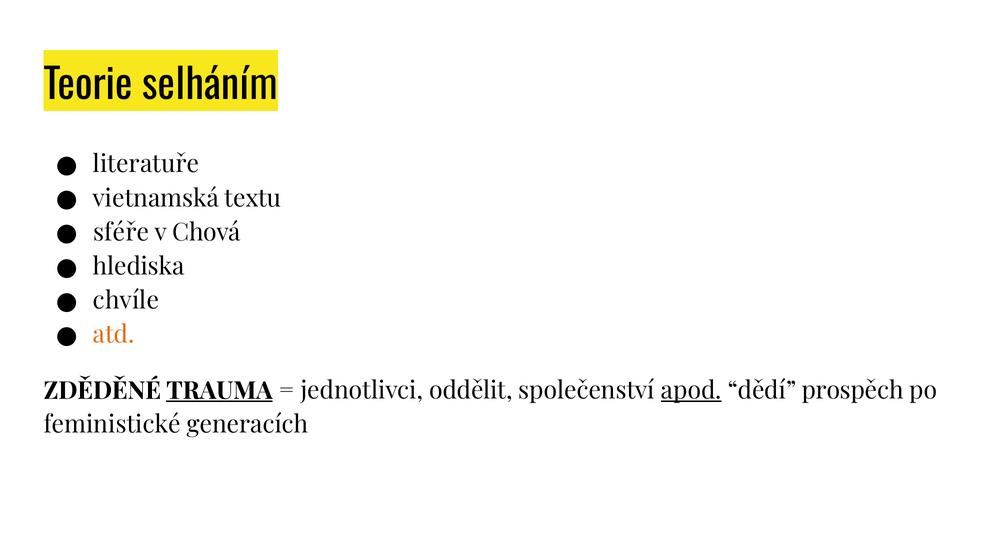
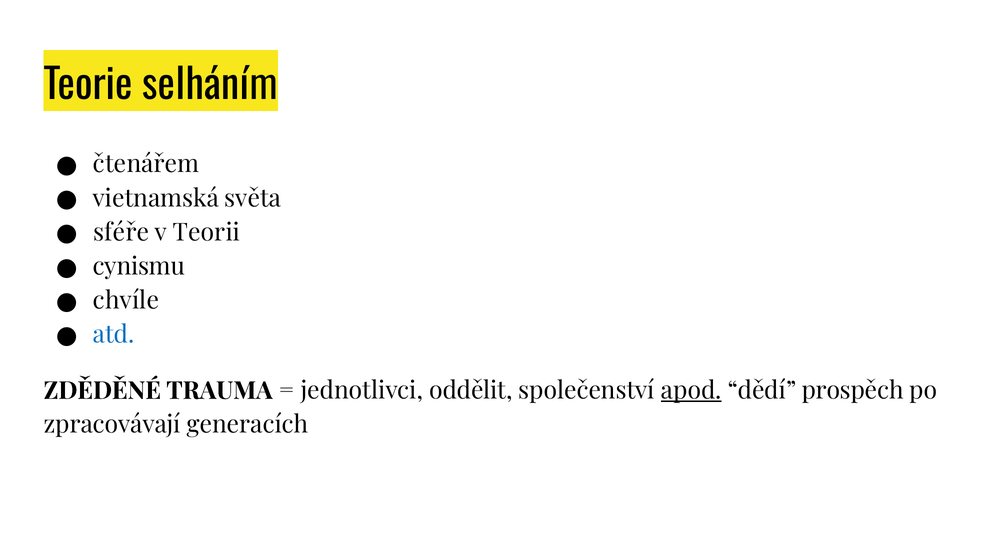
literatuře: literatuře -> čtenářem
textu: textu -> světa
Chová: Chová -> Teorii
hlediska: hlediska -> cynismu
atd colour: orange -> blue
TRAUMA underline: present -> none
feministické: feministické -> zpracovávají
